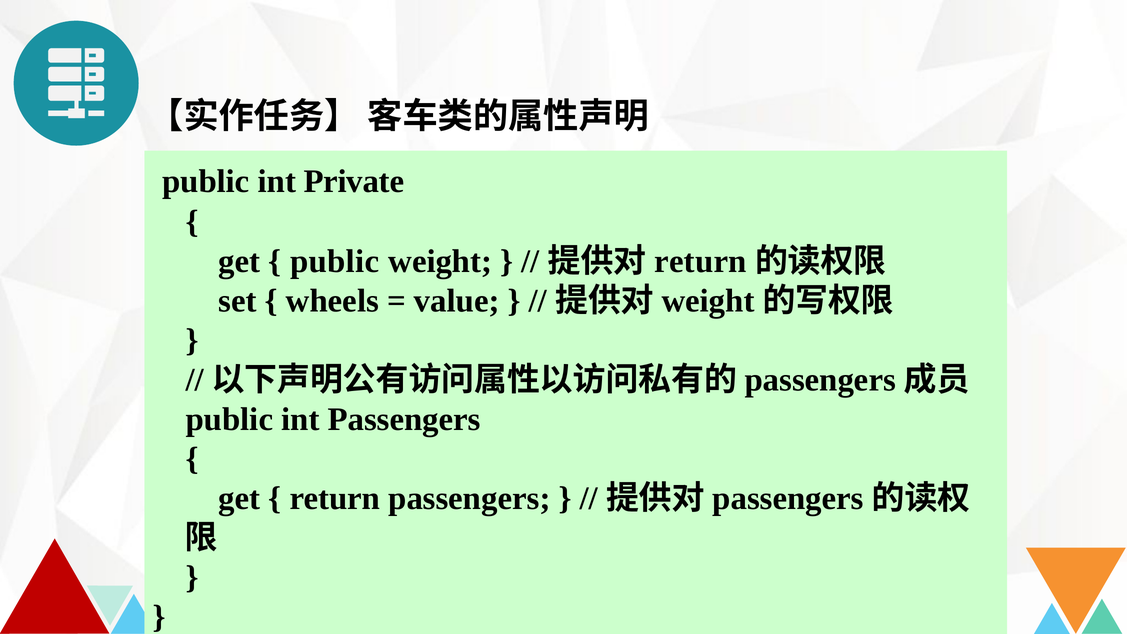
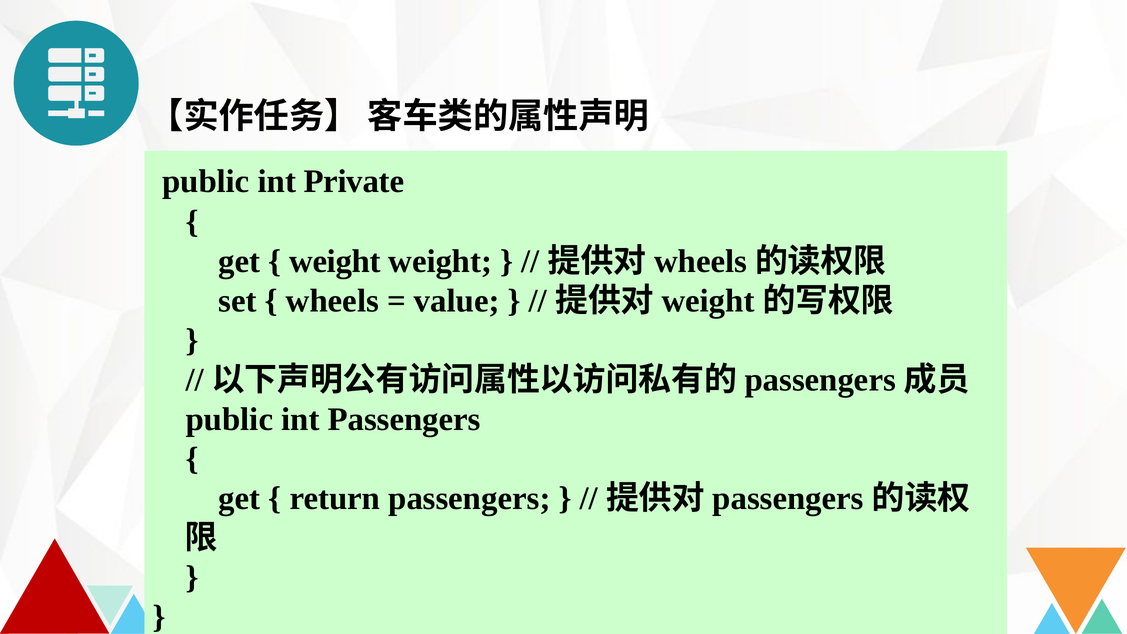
public at (335, 261): public -> weight
return at (700, 261): return -> wheels
